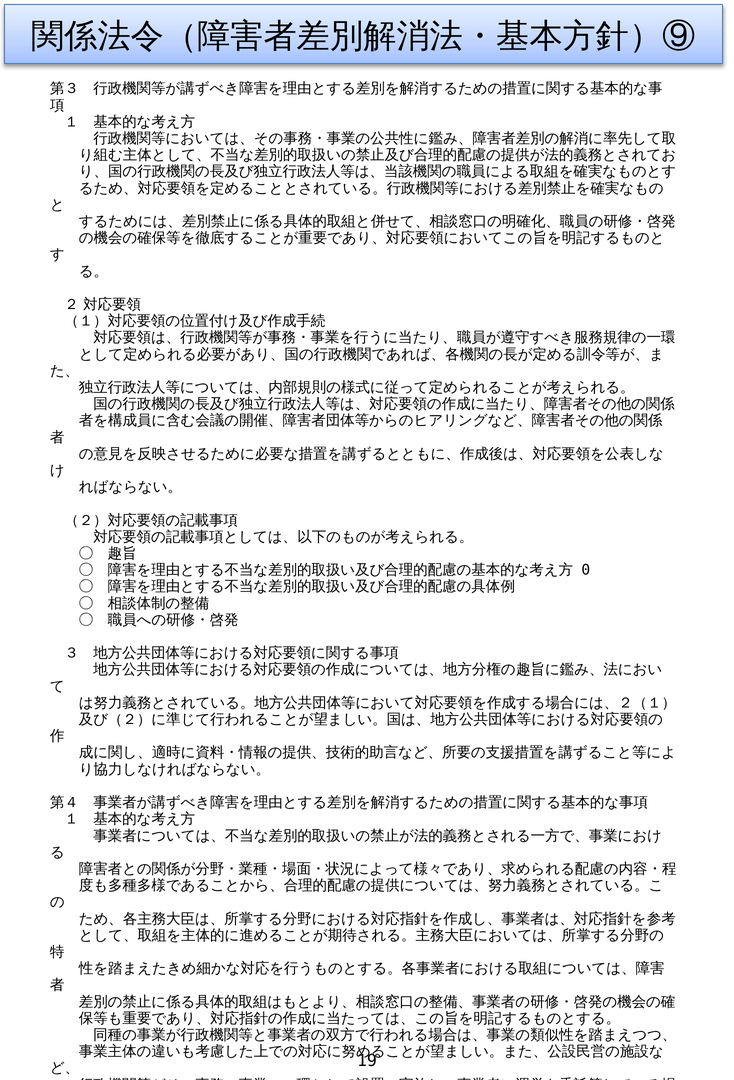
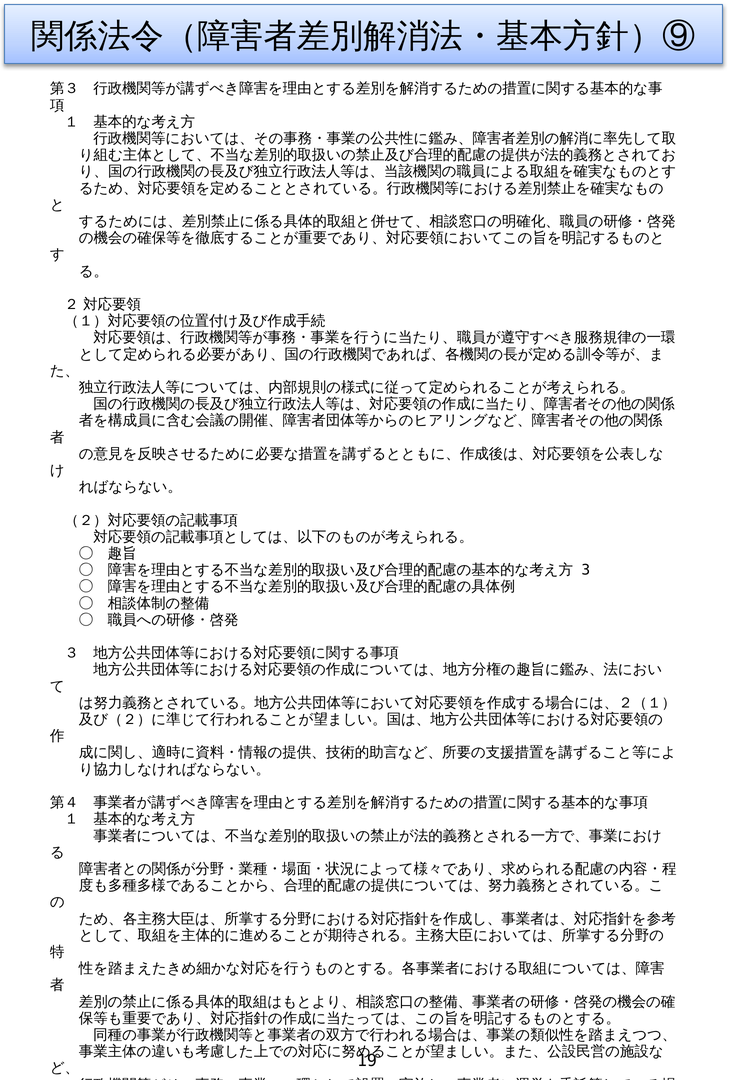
0: 0 -> 3
